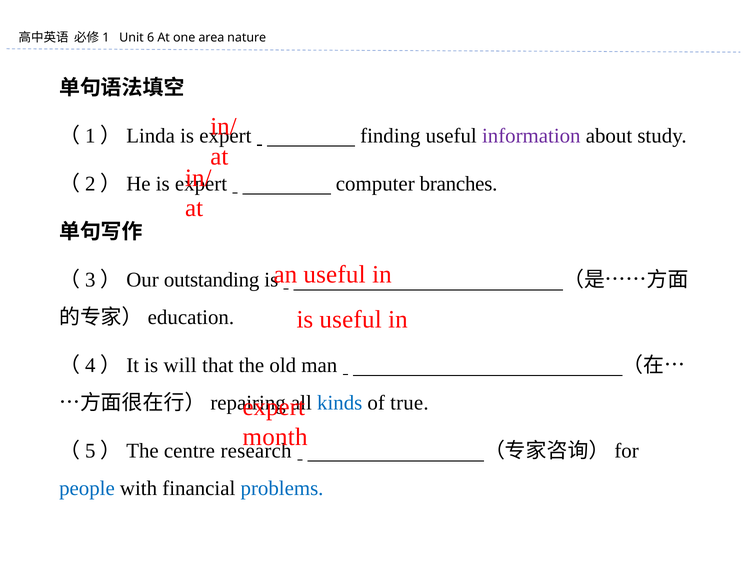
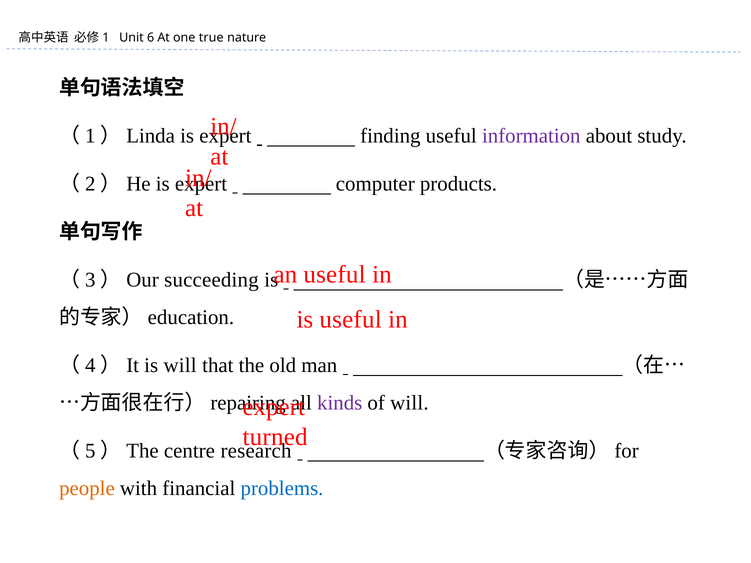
area: area -> true
branches: branches -> products
outstanding: outstanding -> succeeding
kinds colour: blue -> purple
of true: true -> will
month: month -> turned
people colour: blue -> orange
